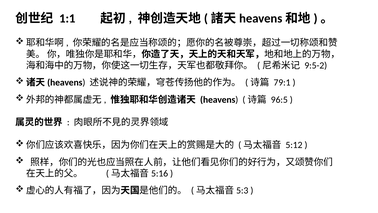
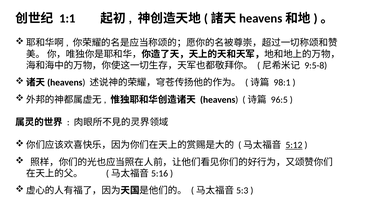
9:5-2: 9:5-2 -> 9:5-8
79:1: 79:1 -> 98:1
5:12 underline: none -> present
